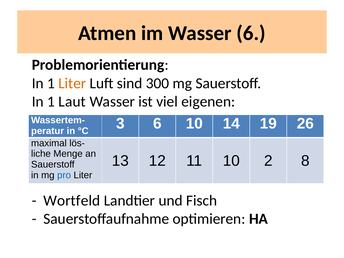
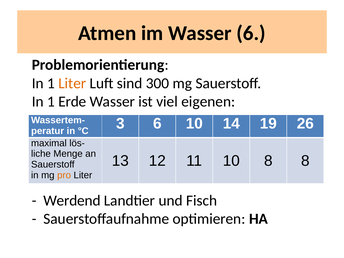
Laut: Laut -> Erde
10 2: 2 -> 8
pro colour: blue -> orange
Wortfeld: Wortfeld -> Werdend
